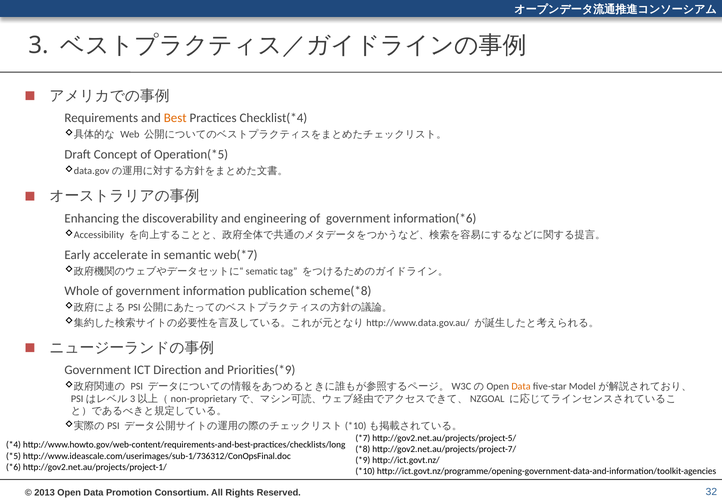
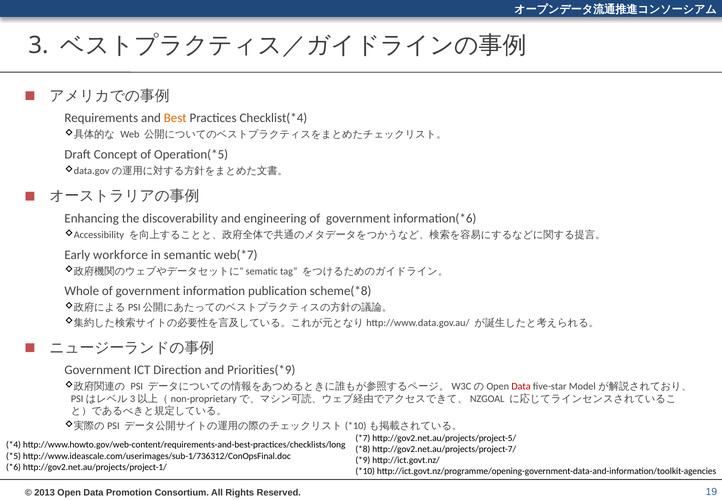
accelerate: accelerate -> workforce
Data at (521, 386) colour: orange -> red
32: 32 -> 19
